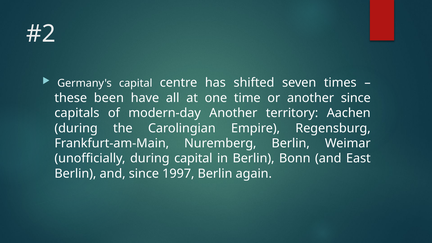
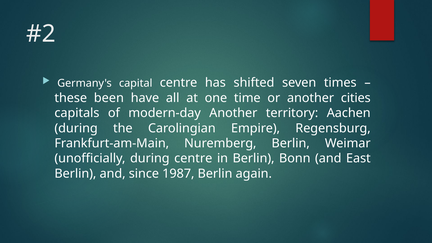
another since: since -> cities
during capital: capital -> centre
1997: 1997 -> 1987
